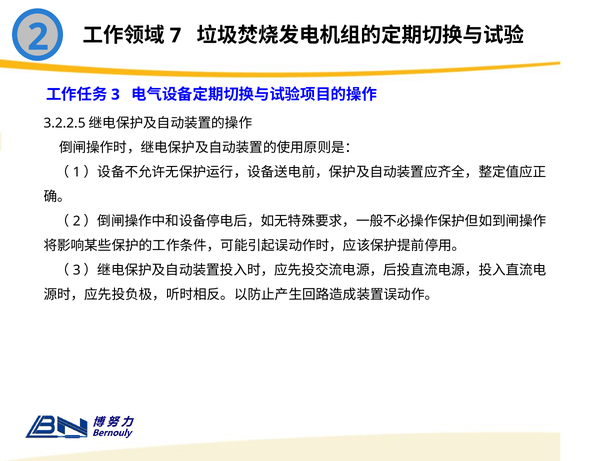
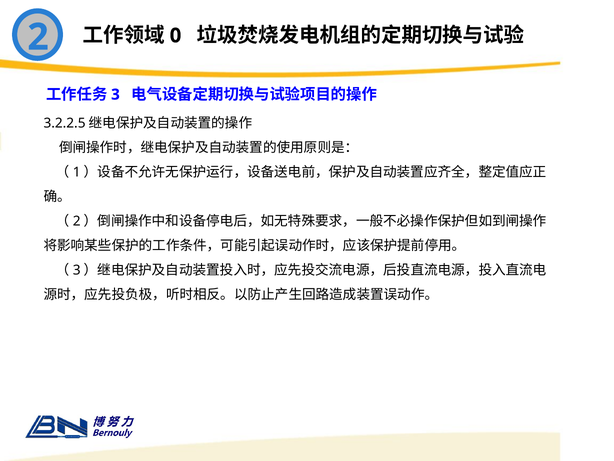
7: 7 -> 0
